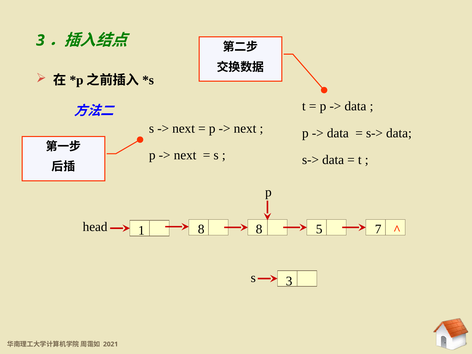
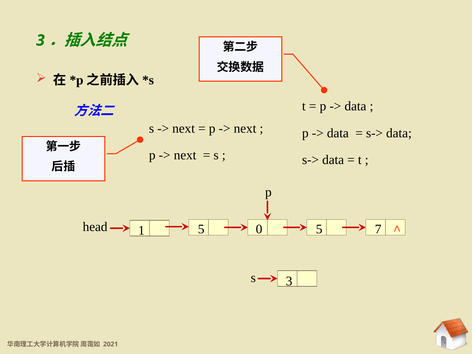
head 8: 8 -> 0
1 8: 8 -> 5
